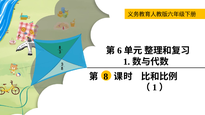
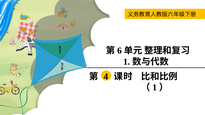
8: 8 -> 4
